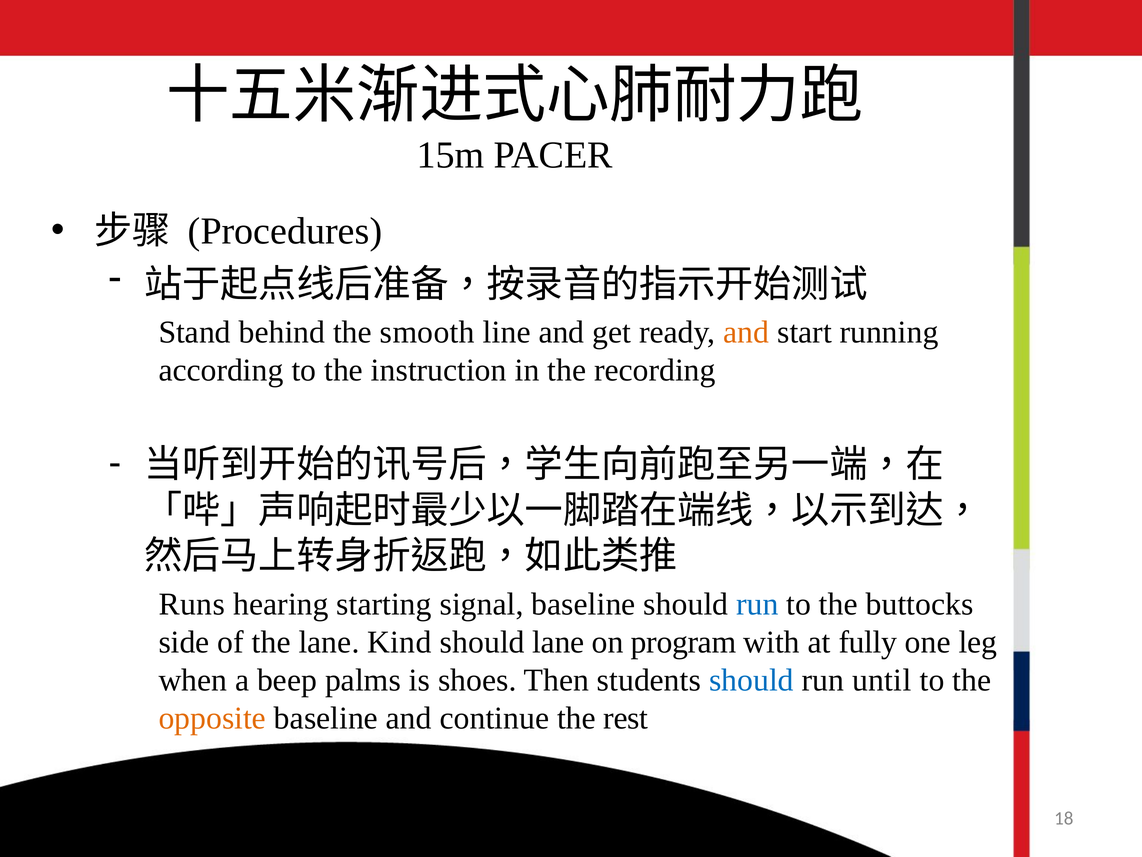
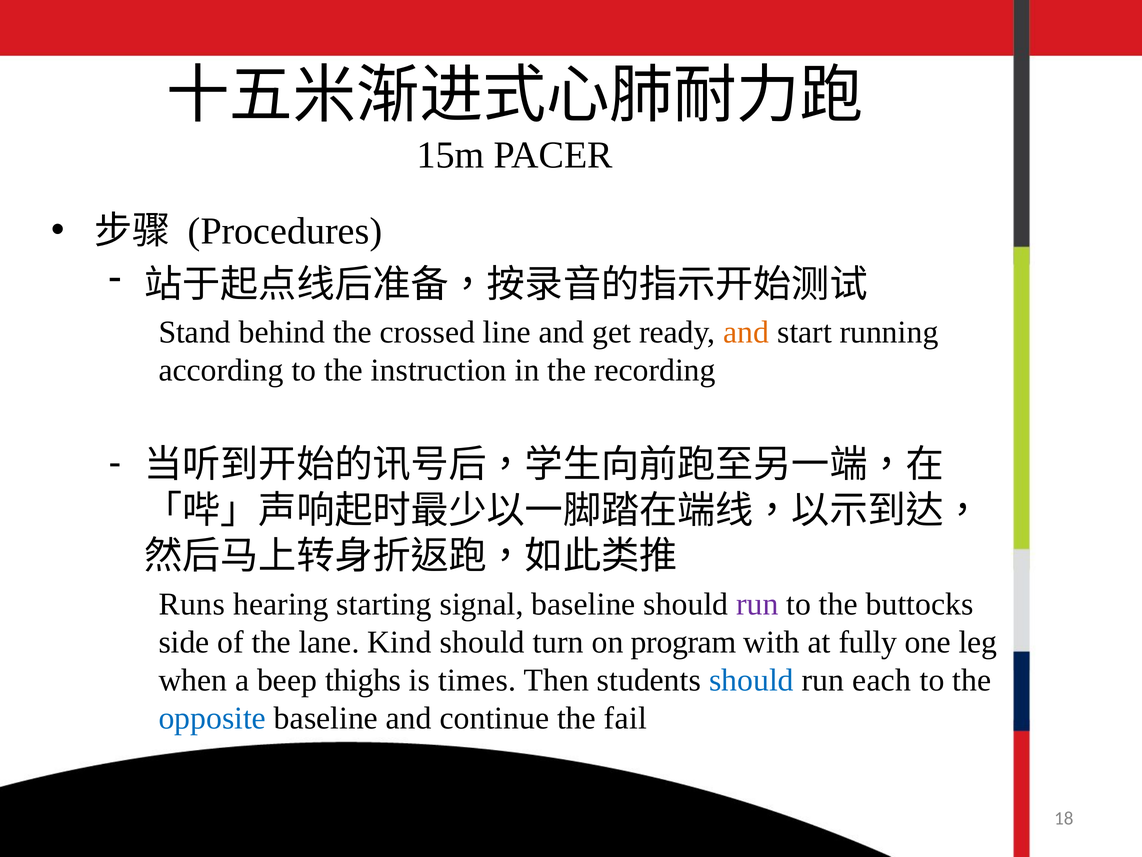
smooth: smooth -> crossed
run at (757, 604) colour: blue -> purple
should lane: lane -> turn
palms: palms -> thighs
shoes: shoes -> times
until: until -> each
opposite colour: orange -> blue
rest: rest -> fail
